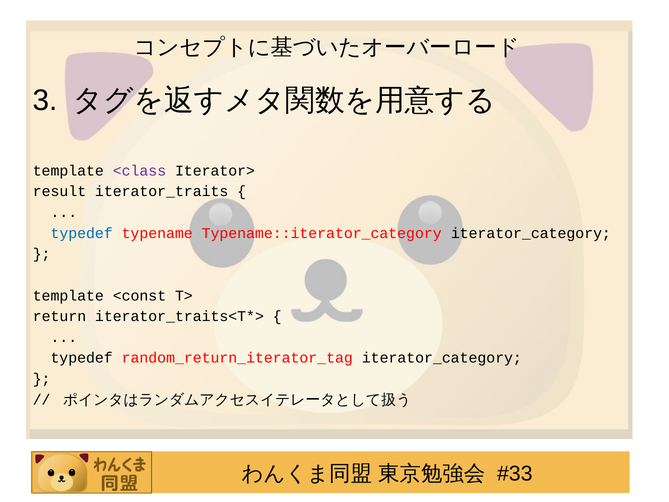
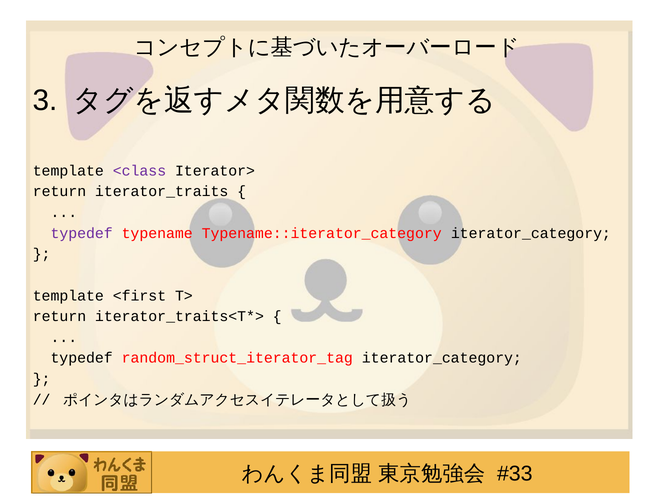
result at (60, 191): result -> return
typedef at (82, 233) colour: blue -> purple
<const: <const -> <first
random_return_iterator_tag: random_return_iterator_tag -> random_struct_iterator_tag
